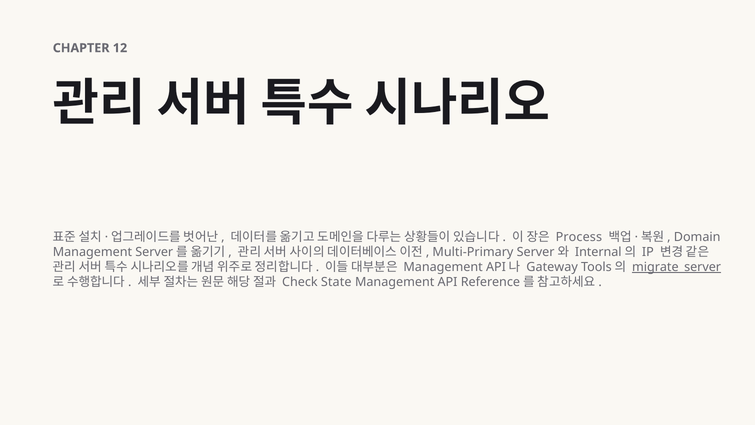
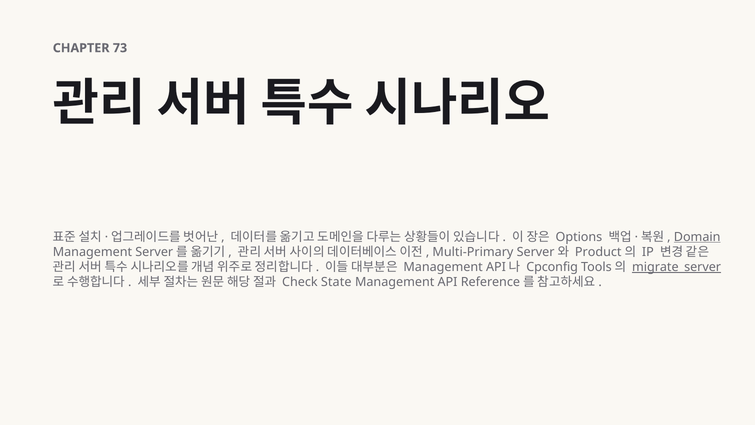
12: 12 -> 73
Process: Process -> Options
Domain underline: none -> present
Internal: Internal -> Product
Gateway: Gateway -> Cpconfig
